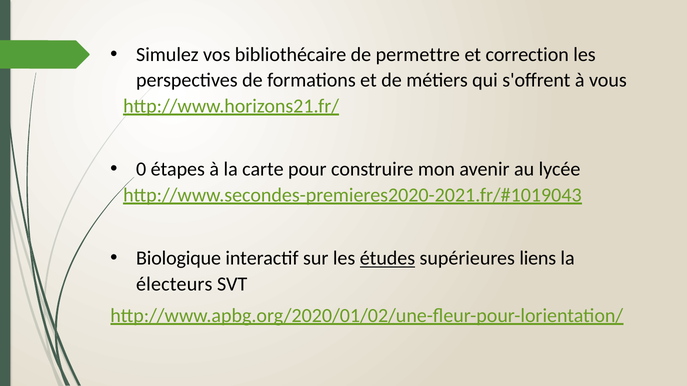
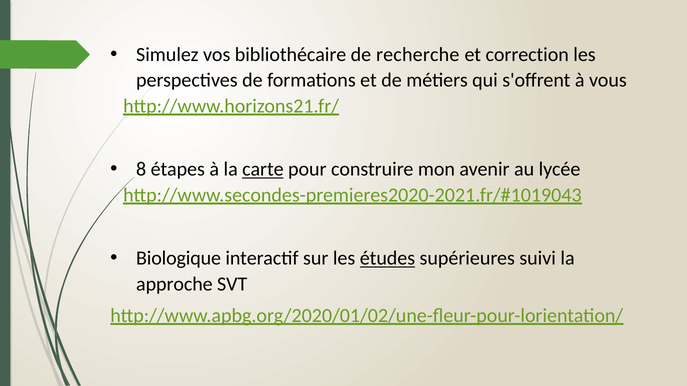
permettre: permettre -> recherche
0: 0 -> 8
carte underline: none -> present
liens: liens -> suivi
électeurs: électeurs -> approche
